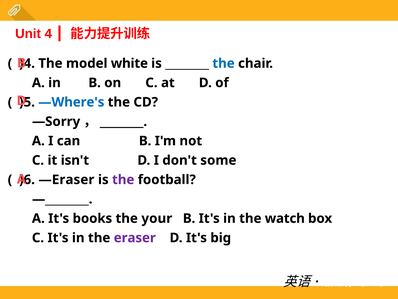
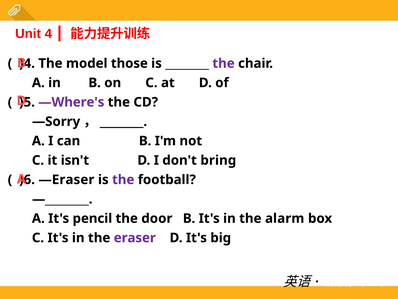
white: white -> those
the at (224, 63) colour: blue -> purple
—Where's colour: blue -> purple
some: some -> bring
books: books -> pencil
your: your -> door
watch: watch -> alarm
